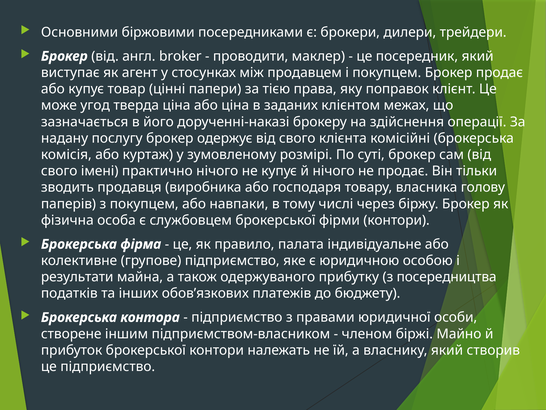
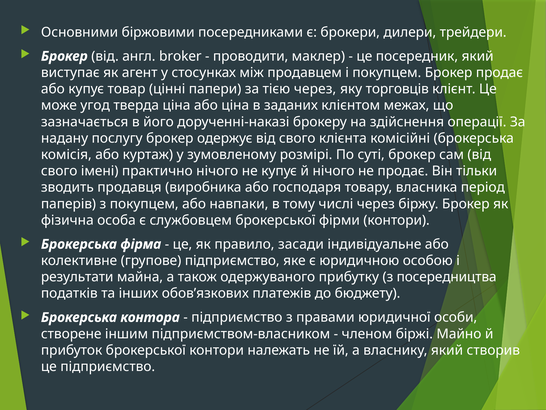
тією права: права -> через
поправок: поправок -> торговців
голову: голову -> період
палата: палата -> засади
